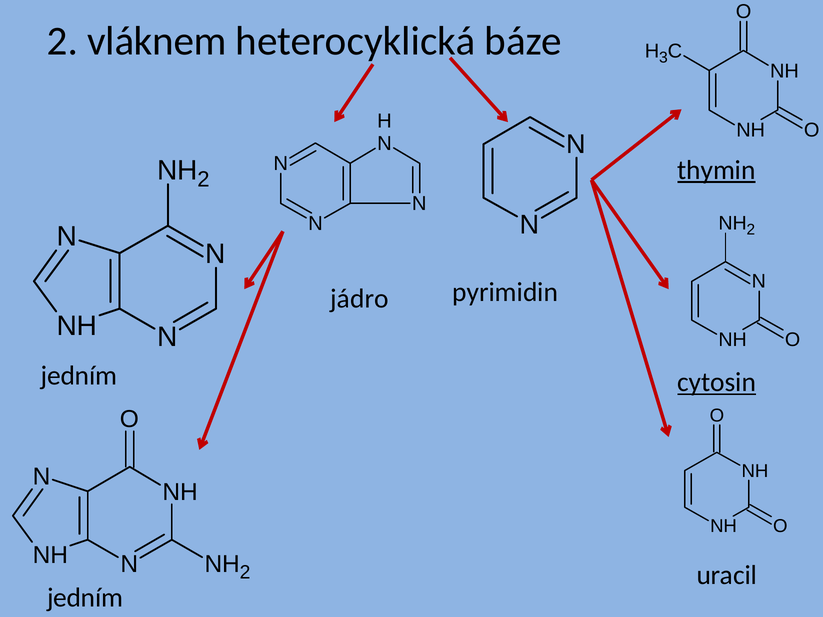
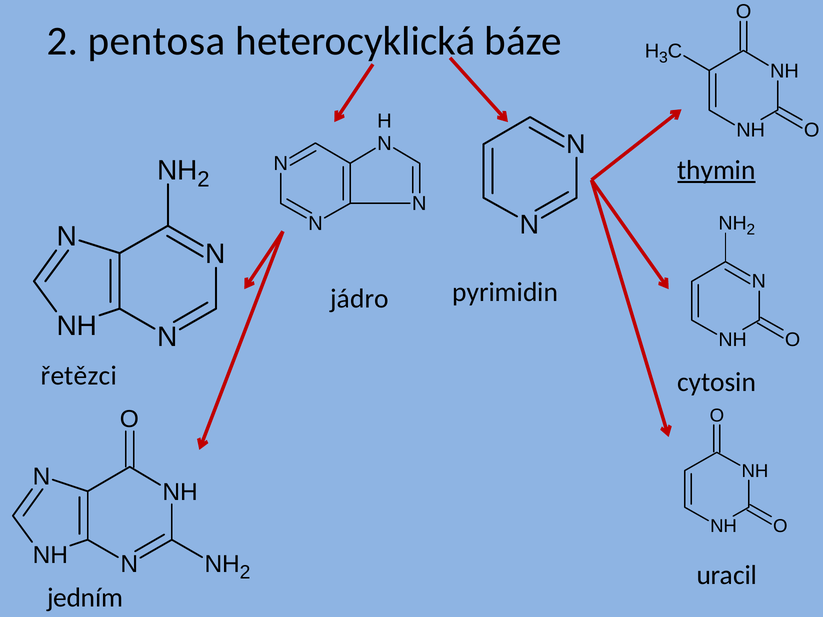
vláknem: vláknem -> pentosa
jedním at (79, 376): jedním -> řetězci
cytosin underline: present -> none
